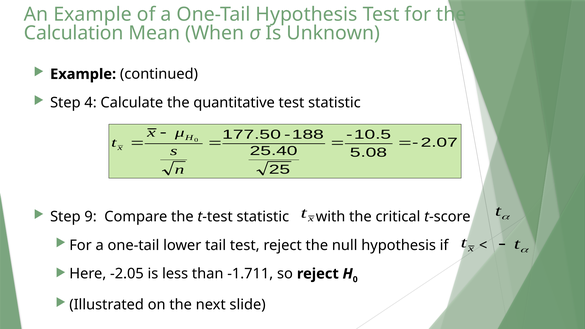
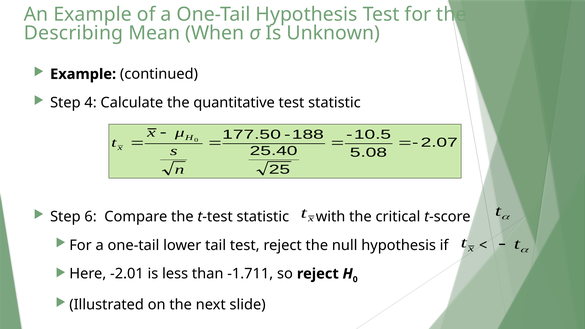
Calculation: Calculation -> Describing
9: 9 -> 6
-2.05: -2.05 -> -2.01
